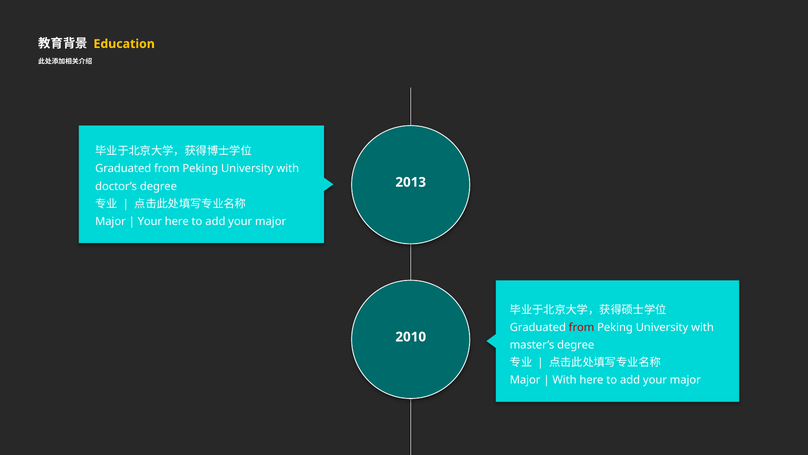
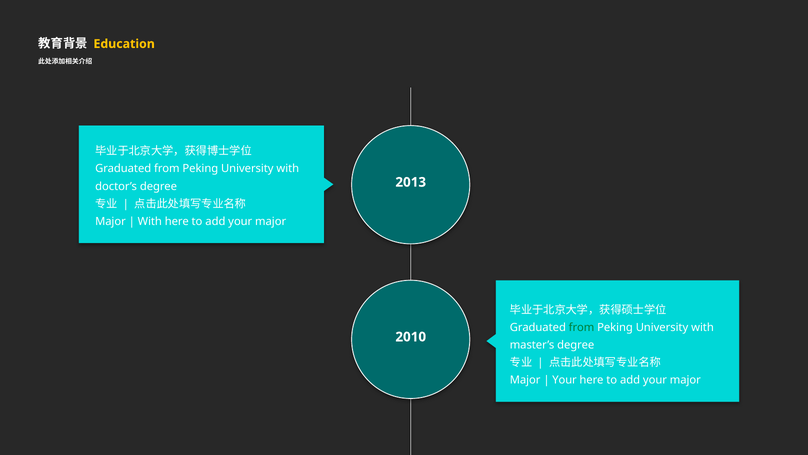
Your at (150, 221): Your -> With
from at (582, 327) colour: red -> green
With at (565, 380): With -> Your
